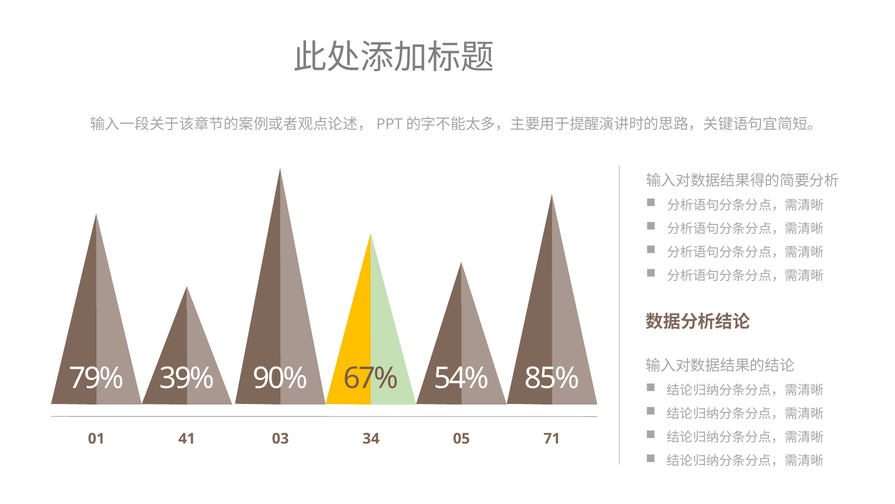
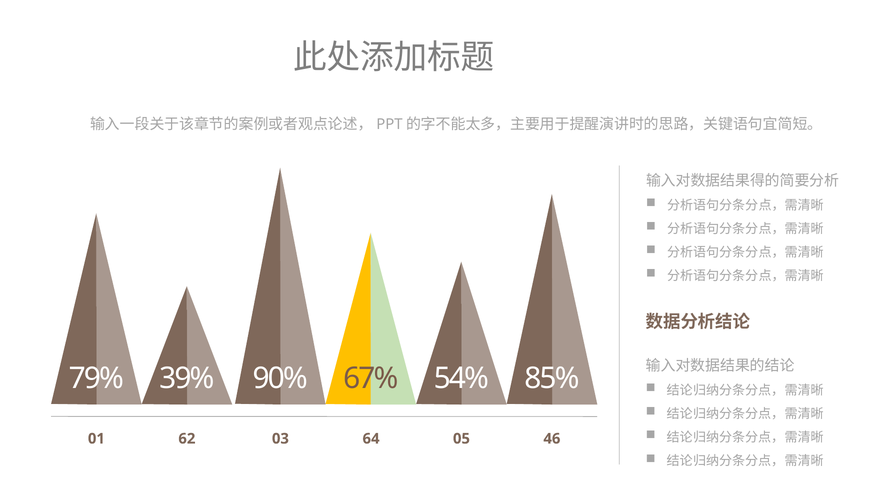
41: 41 -> 62
34: 34 -> 64
71: 71 -> 46
